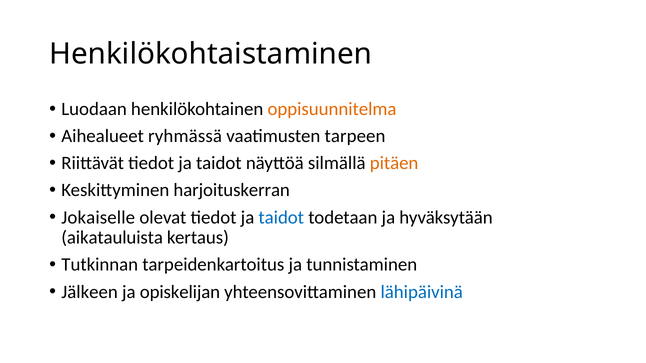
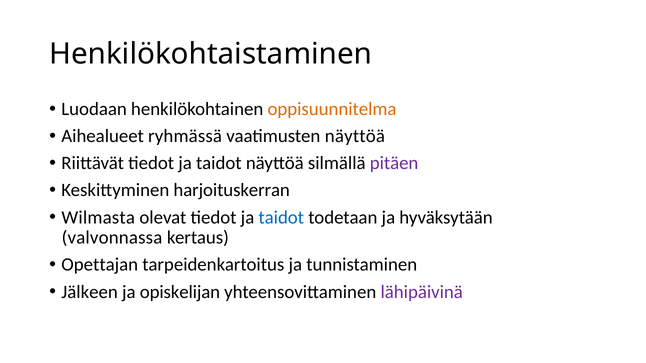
vaatimusten tarpeen: tarpeen -> näyttöä
pitäen colour: orange -> purple
Jokaiselle: Jokaiselle -> Wilmasta
aikatauluista: aikatauluista -> valvonnassa
Tutkinnan: Tutkinnan -> Opettajan
lähipäivinä colour: blue -> purple
